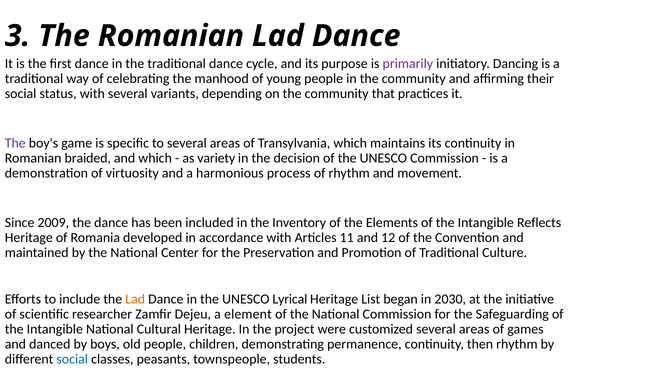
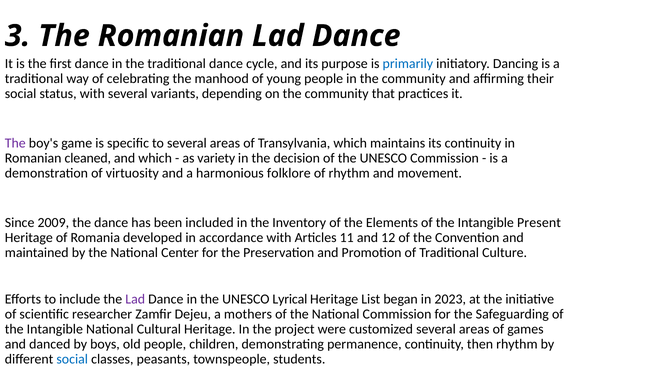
primarily colour: purple -> blue
braided: braided -> cleaned
process: process -> folklore
Reflects: Reflects -> Present
Lad at (135, 299) colour: orange -> purple
2030: 2030 -> 2023
element: element -> mothers
